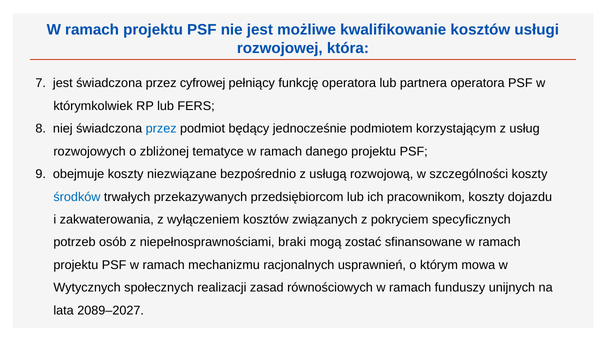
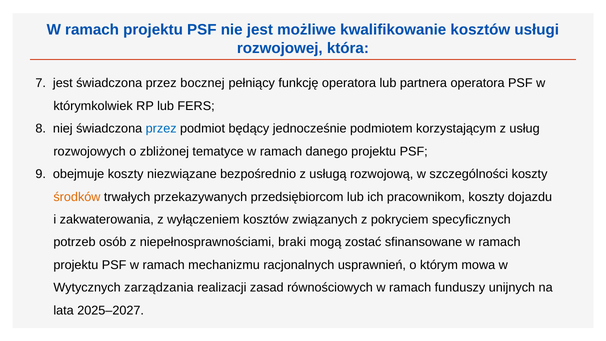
cyfrowej: cyfrowej -> bocznej
środków colour: blue -> orange
społecznych: społecznych -> zarządzania
2089–2027: 2089–2027 -> 2025–2027
